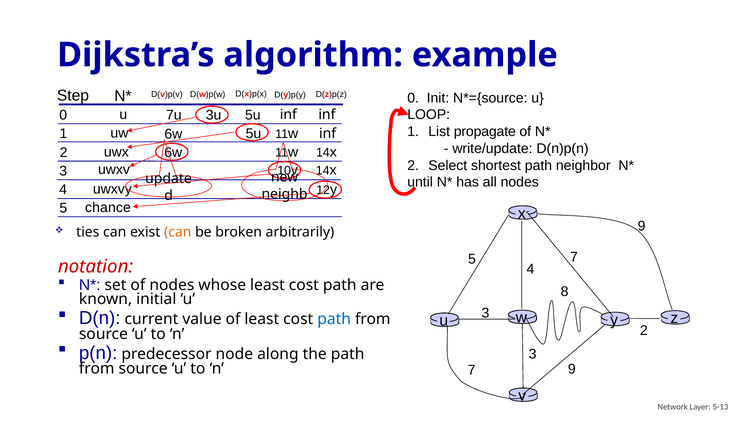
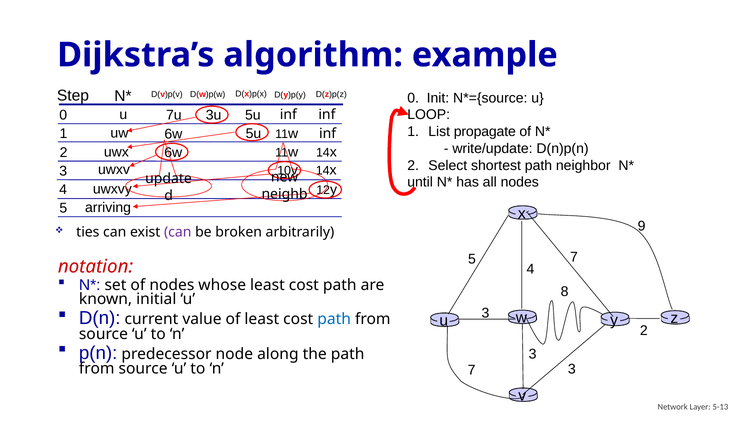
chance: chance -> arriving
can at (178, 232) colour: orange -> purple
9 at (572, 369): 9 -> 3
